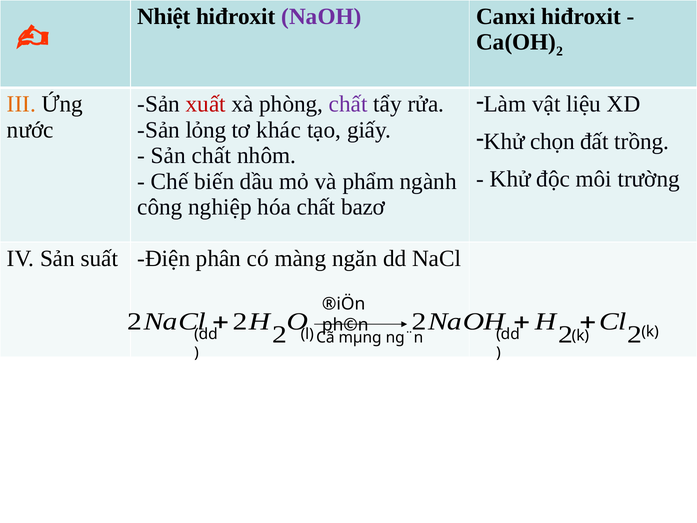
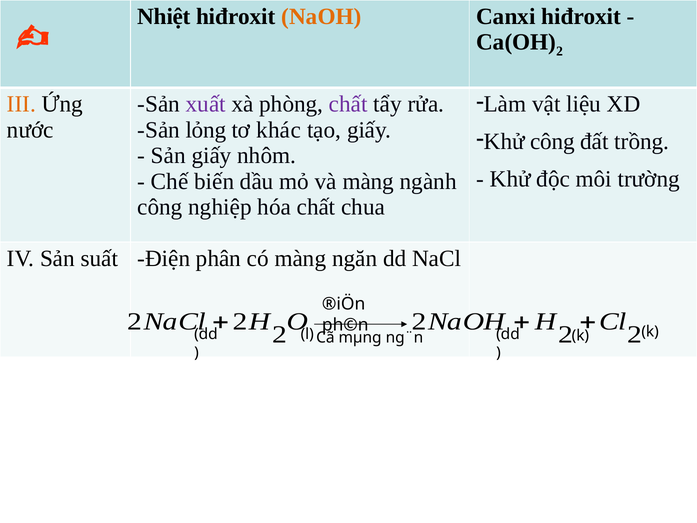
NaOH at (321, 17) colour: purple -> orange
xuất colour: red -> purple
Khử chọn: chọn -> công
Sản chất: chất -> giấy
và phẩm: phẩm -> màng
bazơ: bazơ -> chua
